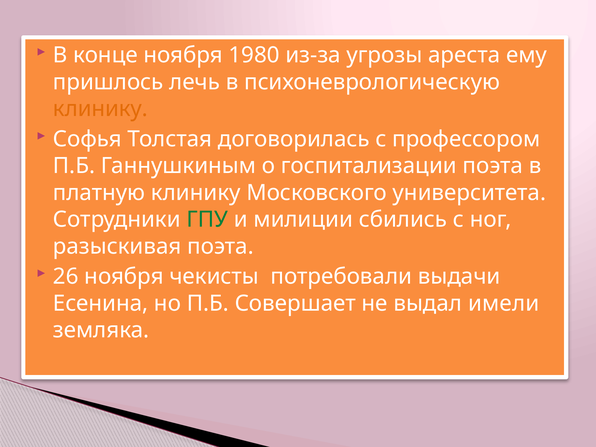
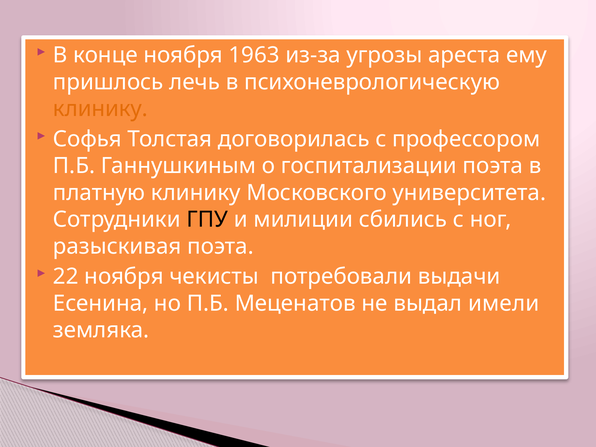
1980: 1980 -> 1963
ГПУ colour: green -> black
26: 26 -> 22
Совершает: Совершает -> Меценатов
